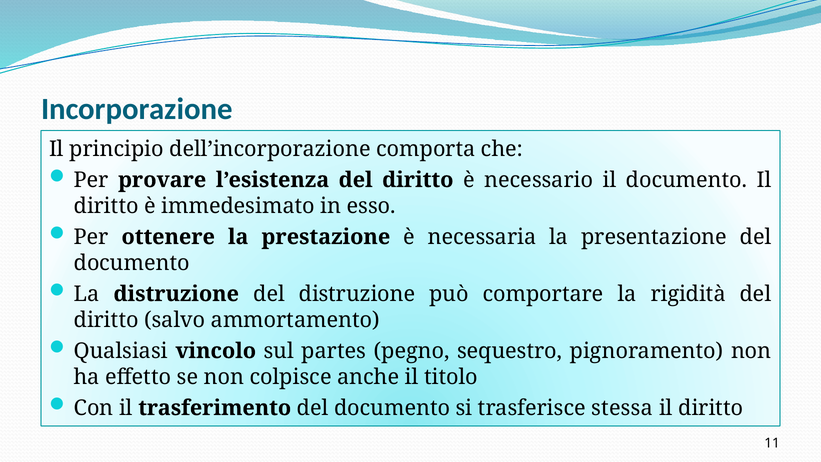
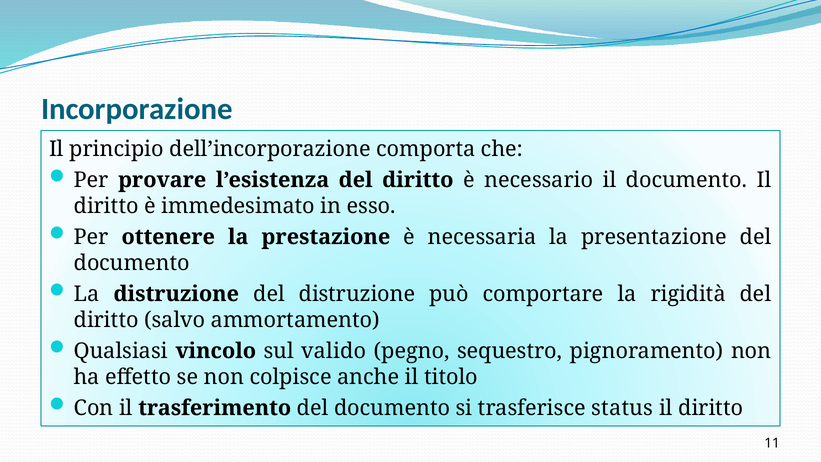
partes: partes -> valido
stessa: stessa -> status
